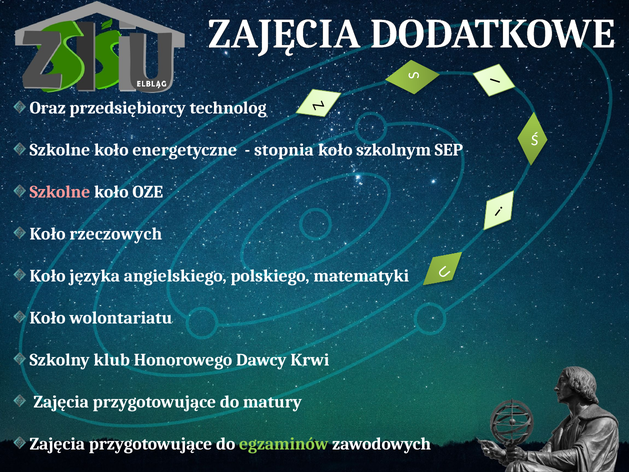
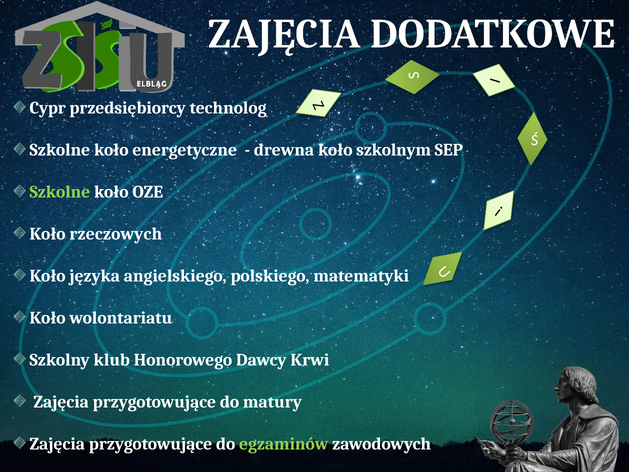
Oraz: Oraz -> Cypr
stopnia: stopnia -> drewna
Szkolne at (60, 192) colour: pink -> light green
